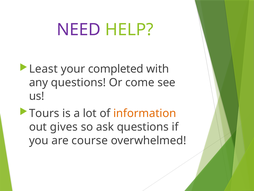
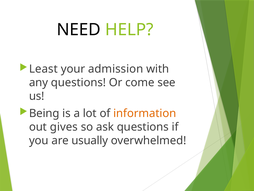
NEED colour: purple -> black
completed: completed -> admission
Tours: Tours -> Being
course: course -> usually
